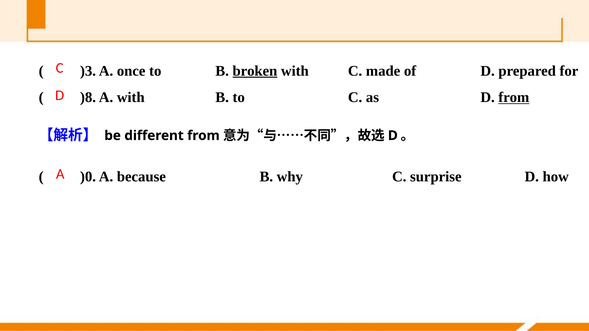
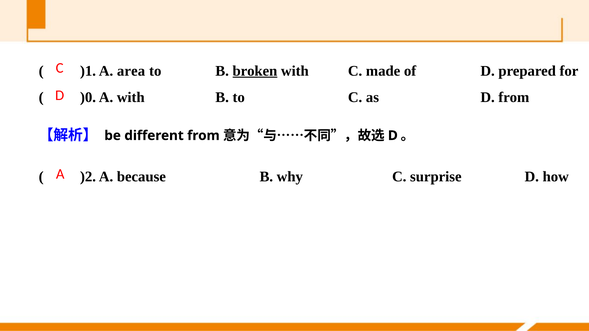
)3: )3 -> )1
once: once -> area
)8: )8 -> )0
from at (514, 97) underline: present -> none
)0: )0 -> )2
